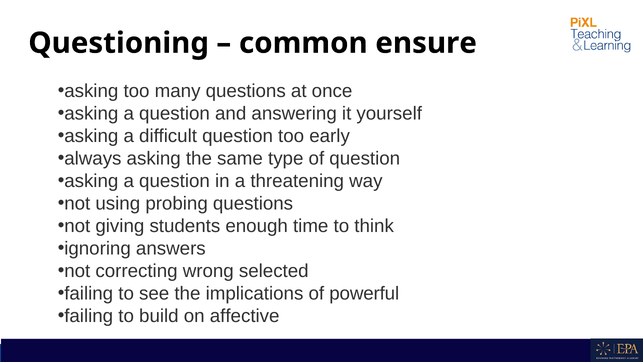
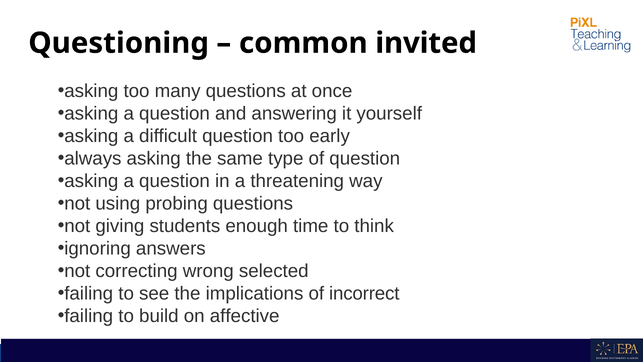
ensure: ensure -> invited
powerful: powerful -> incorrect
